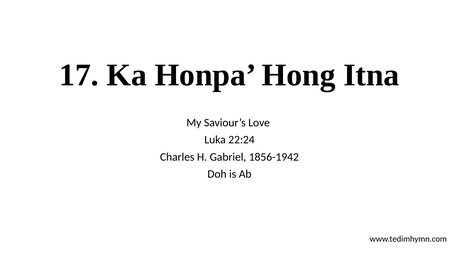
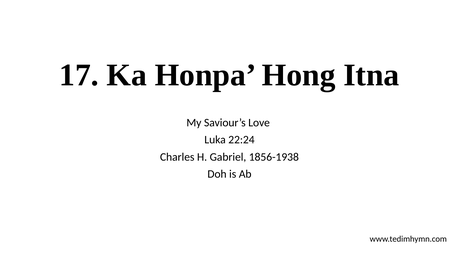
1856-1942: 1856-1942 -> 1856-1938
